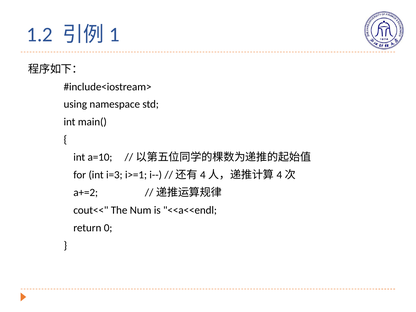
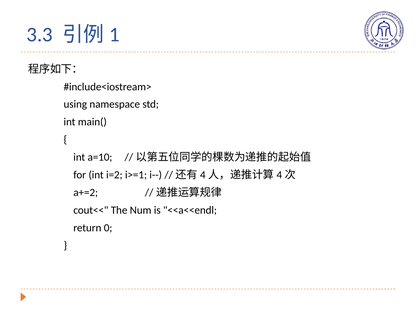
1.2: 1.2 -> 3.3
i=3: i=3 -> i=2
